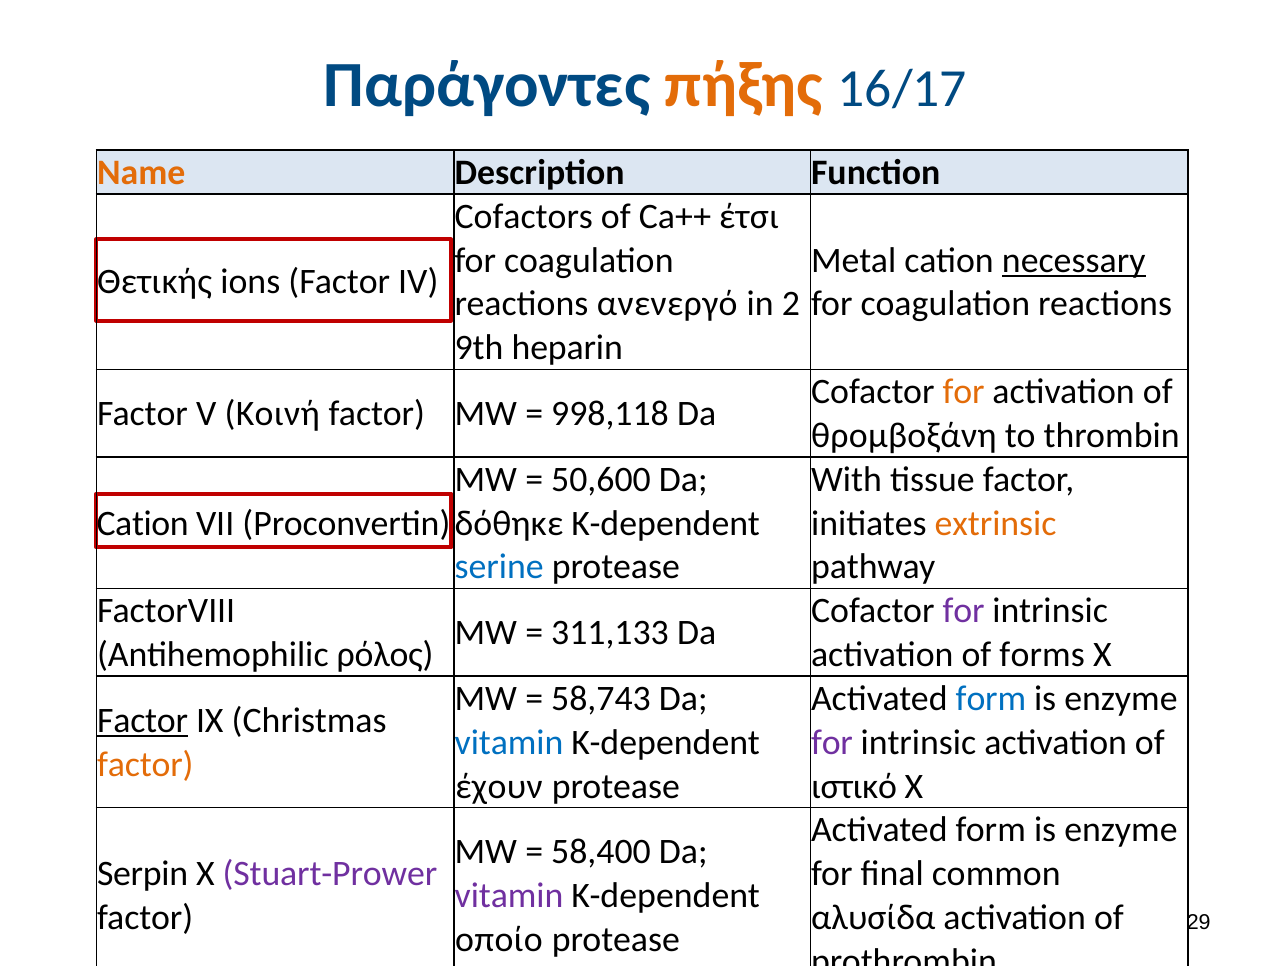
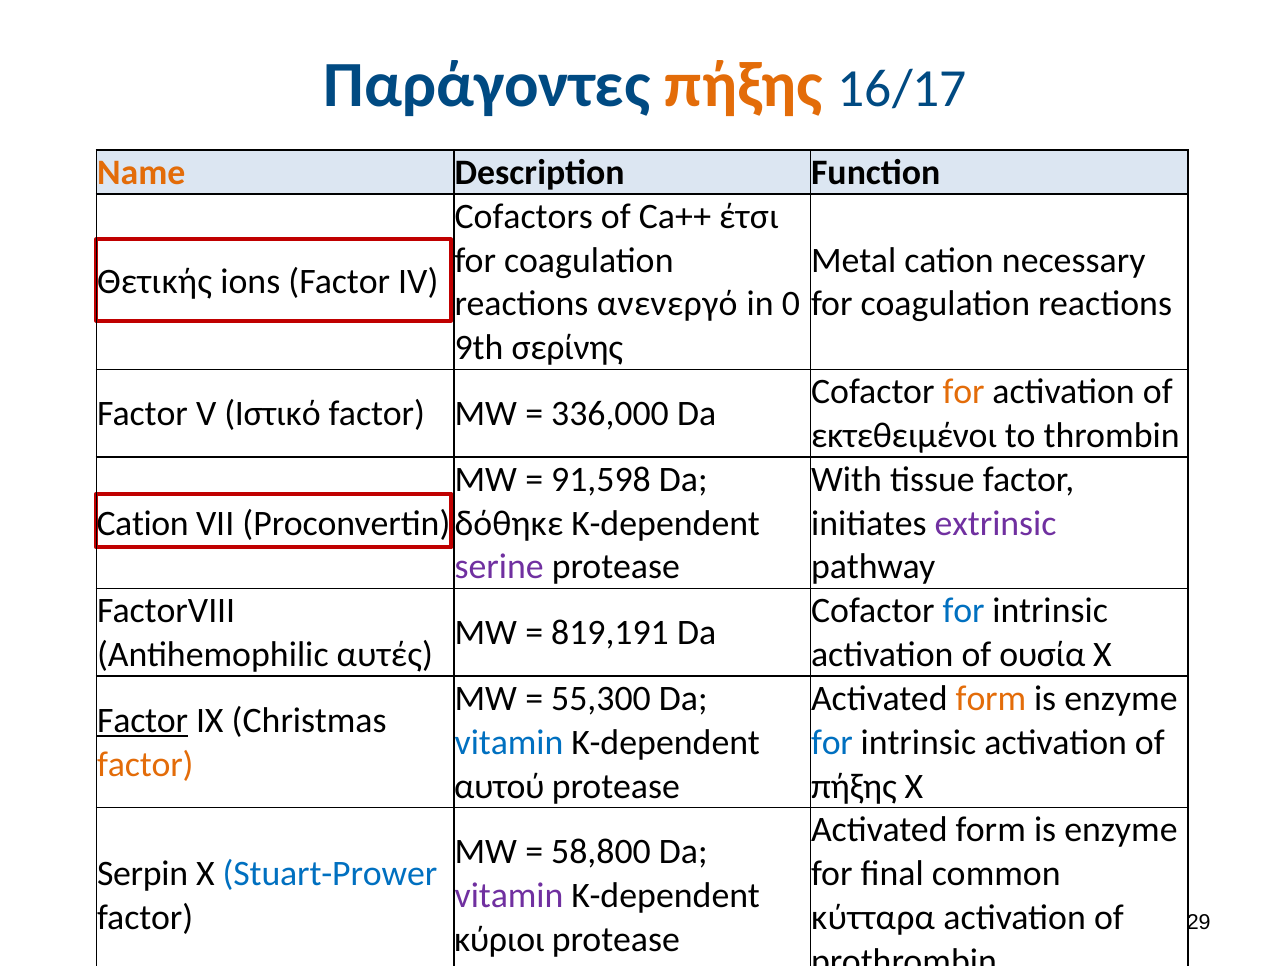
necessary underline: present -> none
2: 2 -> 0
heparin: heparin -> σερίνης
Κοινή: Κοινή -> Ιστικό
998,118: 998,118 -> 336,000
θρομβοξάνη: θρομβοξάνη -> εκτεθειμένοι
50,600: 50,600 -> 91,598
extrinsic colour: orange -> purple
serine colour: blue -> purple
for at (964, 611) colour: purple -> blue
311,133: 311,133 -> 819,191
ρόλος: ρόλος -> αυτές
forms: forms -> ουσία
58,743: 58,743 -> 55,300
form at (991, 699) colour: blue -> orange
for at (832, 742) colour: purple -> blue
έχουν: έχουν -> αυτού
ιστικό at (854, 786): ιστικό -> πήξης
58,400: 58,400 -> 58,800
Stuart-Prower colour: purple -> blue
αλυσίδα: αλυσίδα -> κύτταρα
οποίο: οποίο -> κύριοι
